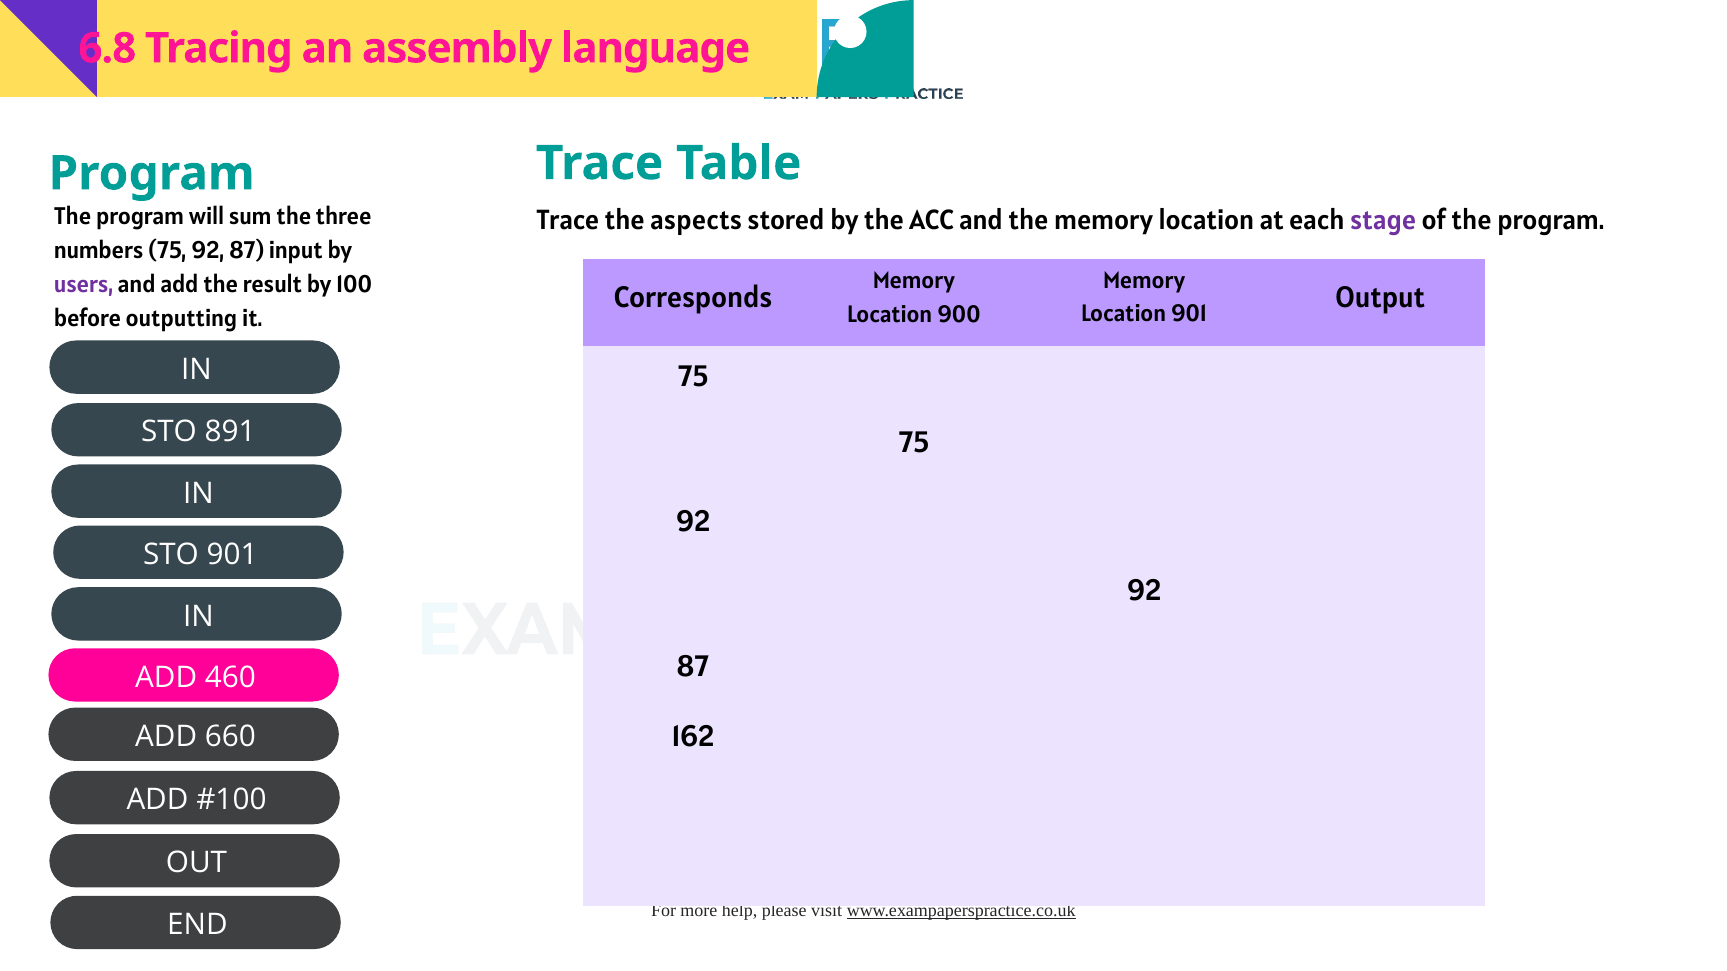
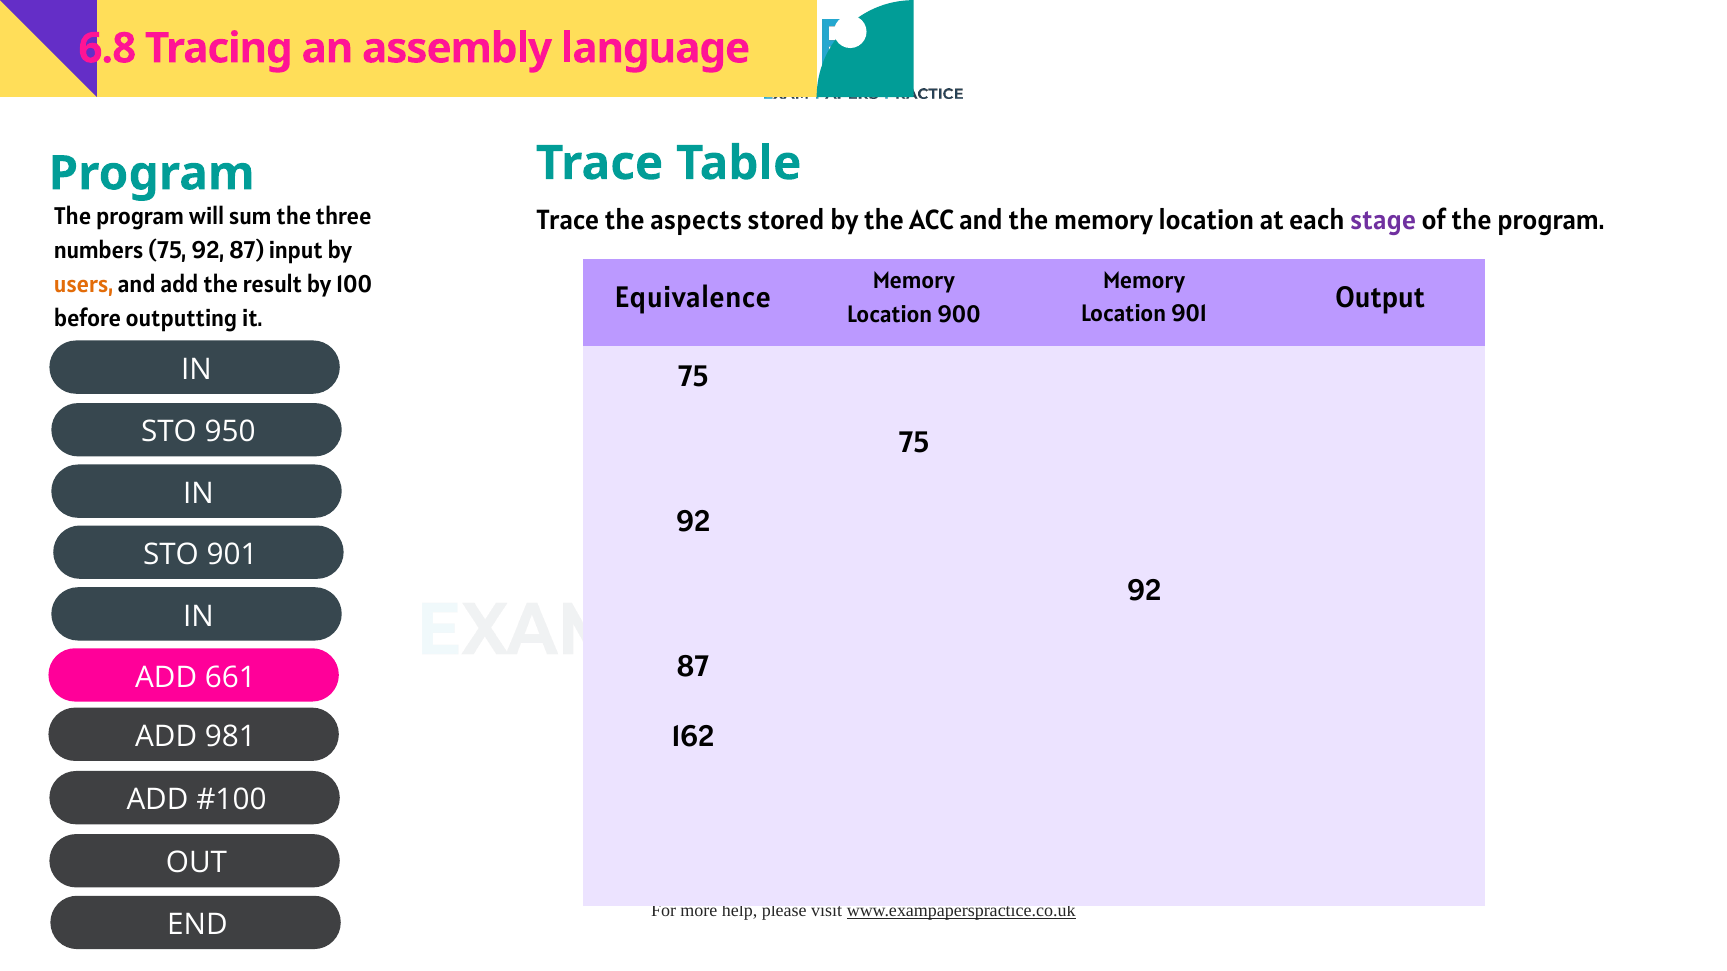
users colour: purple -> orange
Corresponds: Corresponds -> Equivalence
891: 891 -> 950
460: 460 -> 661
660: 660 -> 981
